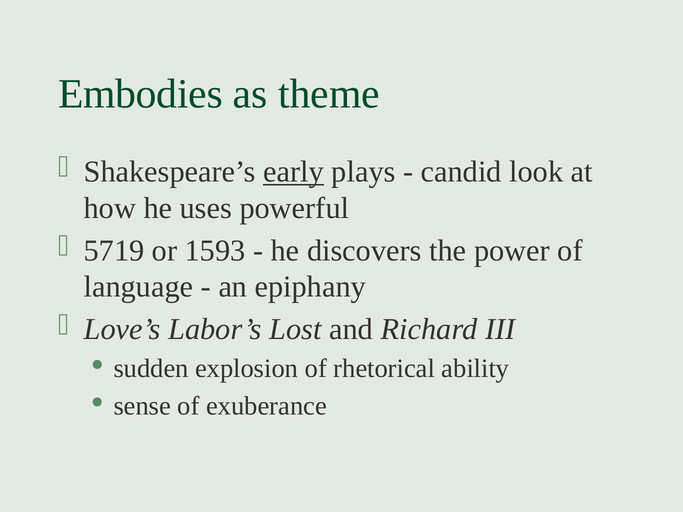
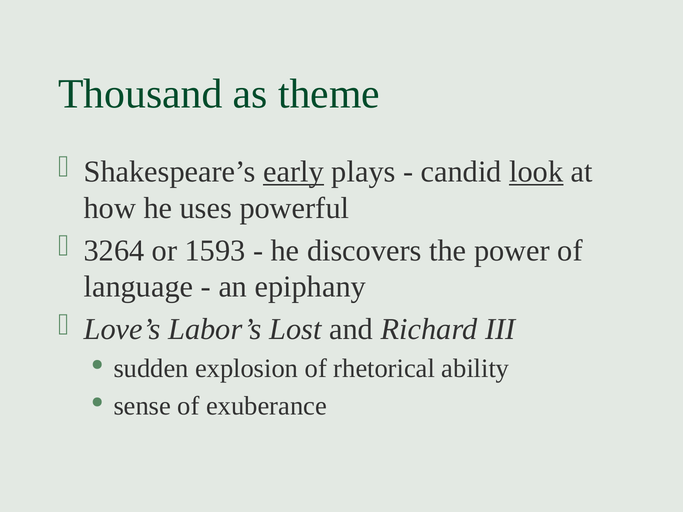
Embodies: Embodies -> Thousand
look underline: none -> present
5719: 5719 -> 3264
